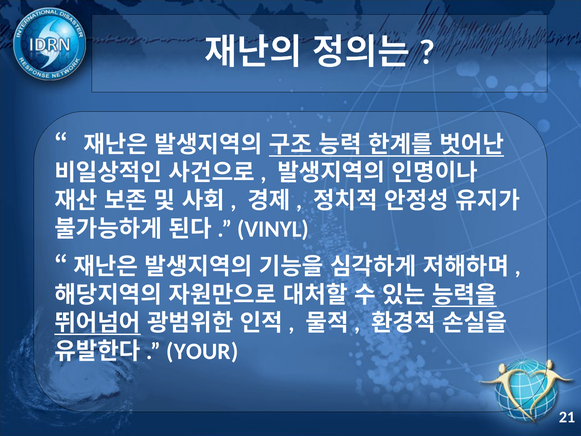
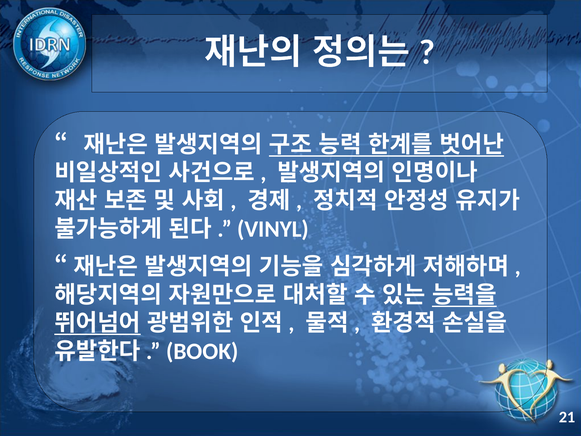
YOUR: YOUR -> BOOK
